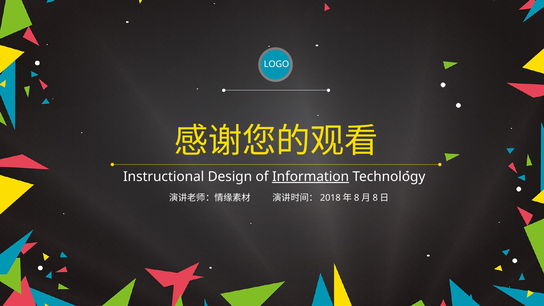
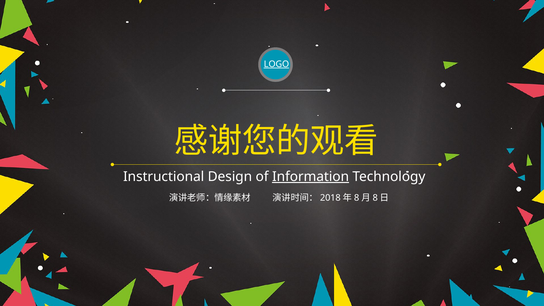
LOGO underline: none -> present
